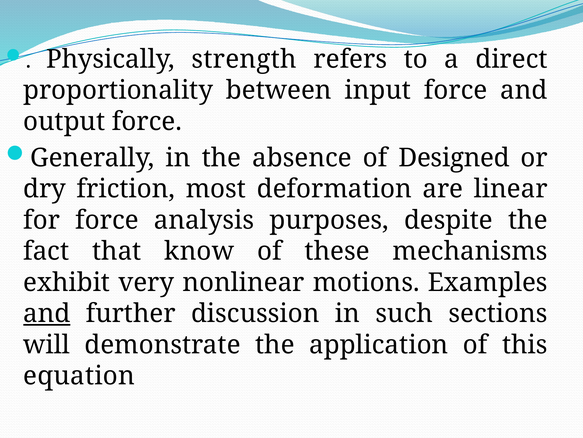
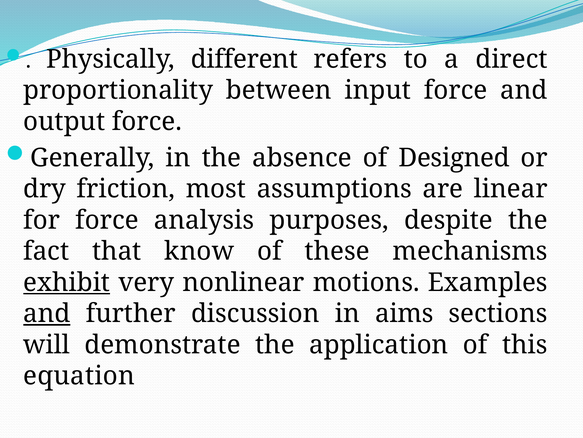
strength: strength -> different
deformation: deformation -> assumptions
exhibit underline: none -> present
such: such -> aims
